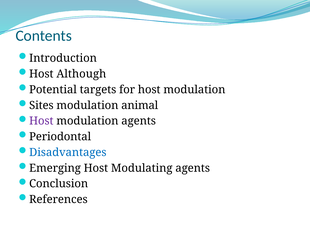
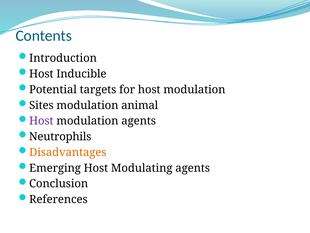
Although: Although -> Inducible
Periodontal: Periodontal -> Neutrophils
Disadvantages colour: blue -> orange
